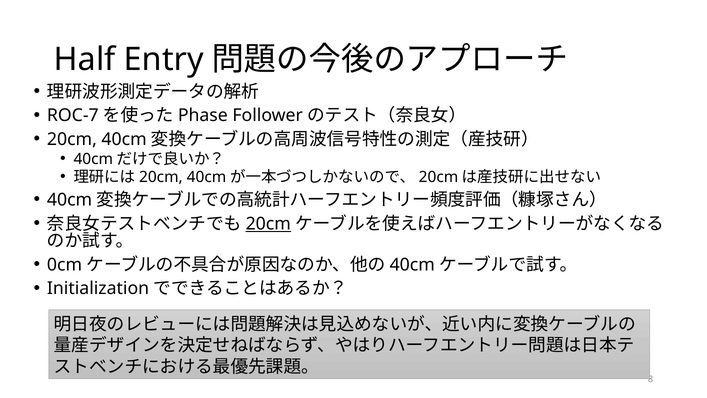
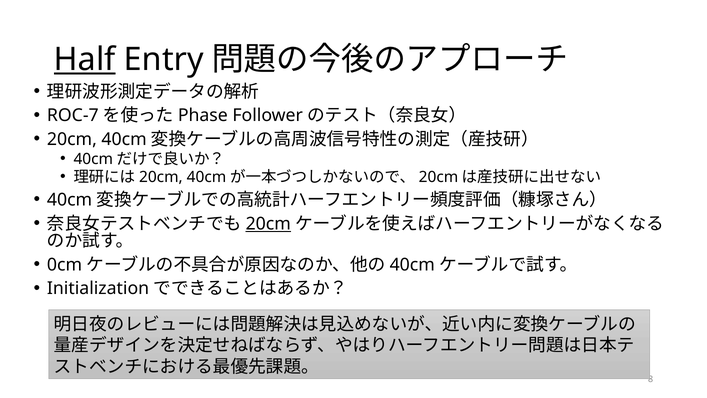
Half underline: none -> present
